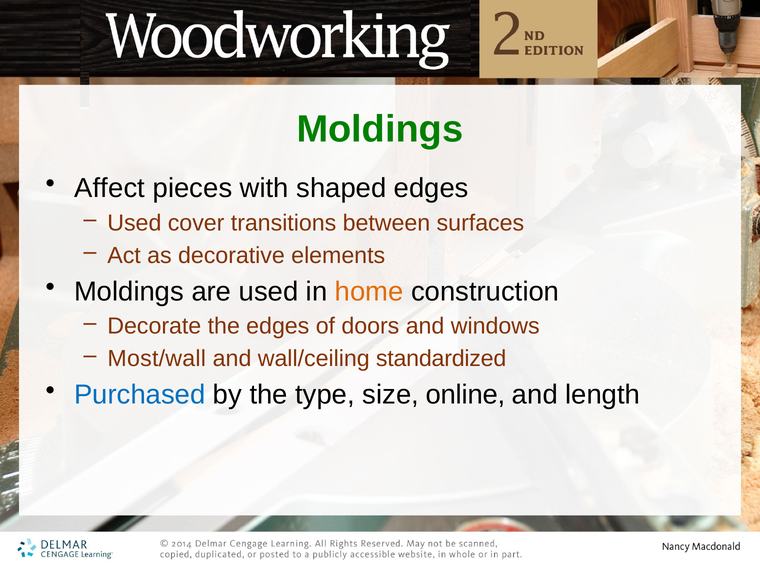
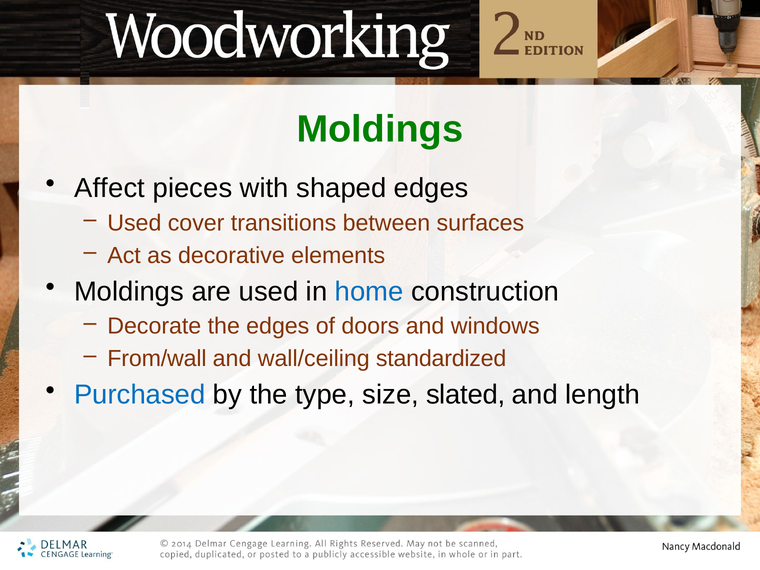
home colour: orange -> blue
Most/wall: Most/wall -> From/wall
online: online -> slated
